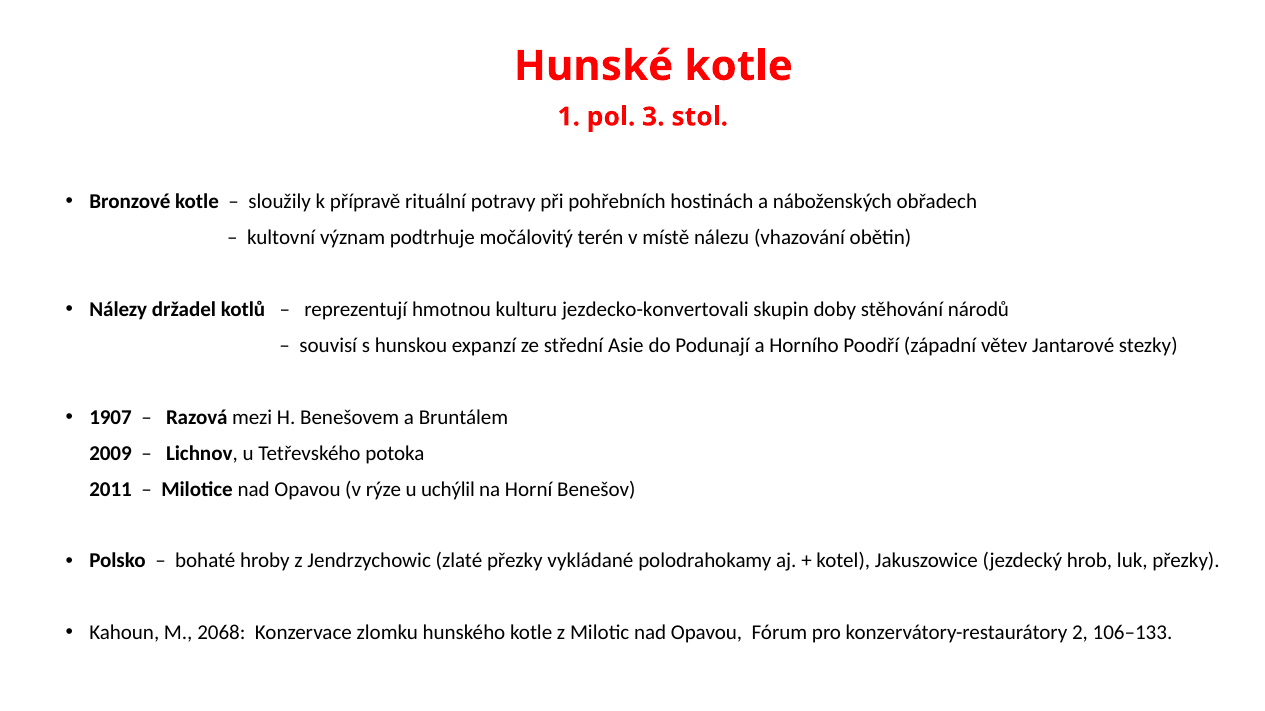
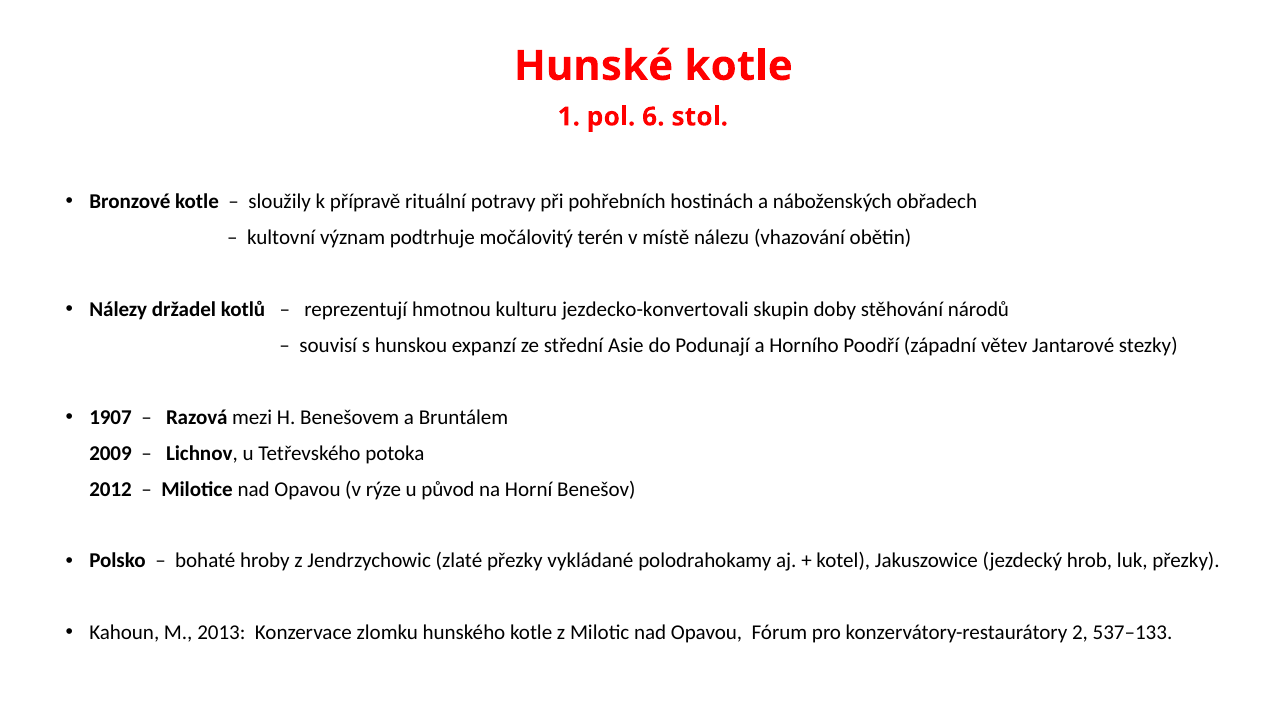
3: 3 -> 6
2011: 2011 -> 2012
uchýlil: uchýlil -> původ
2068: 2068 -> 2013
106–133: 106–133 -> 537–133
